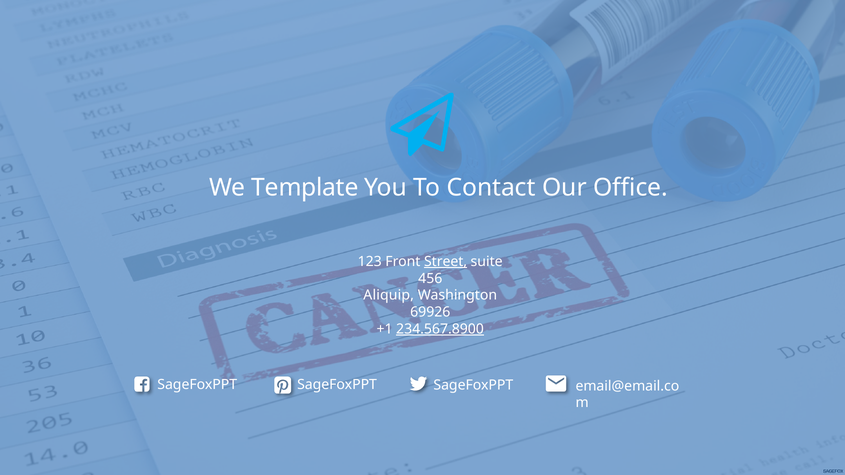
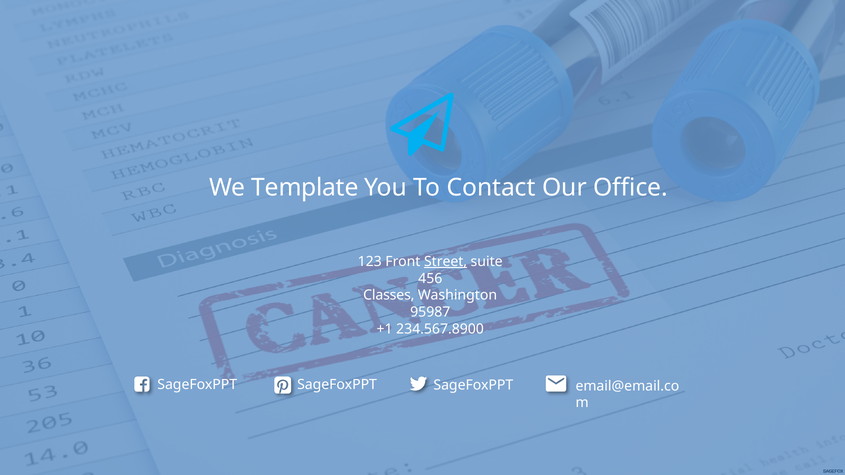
Aliquip: Aliquip -> Classes
69926: 69926 -> 95987
234.567.8900 underline: present -> none
